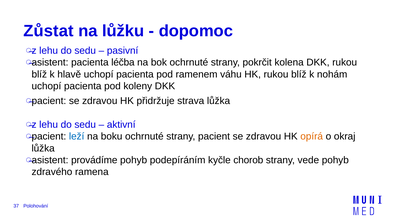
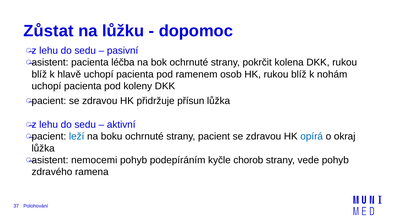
váhu: váhu -> osob
strava: strava -> přísun
opírá colour: orange -> blue
provádíme: provádíme -> nemocemi
